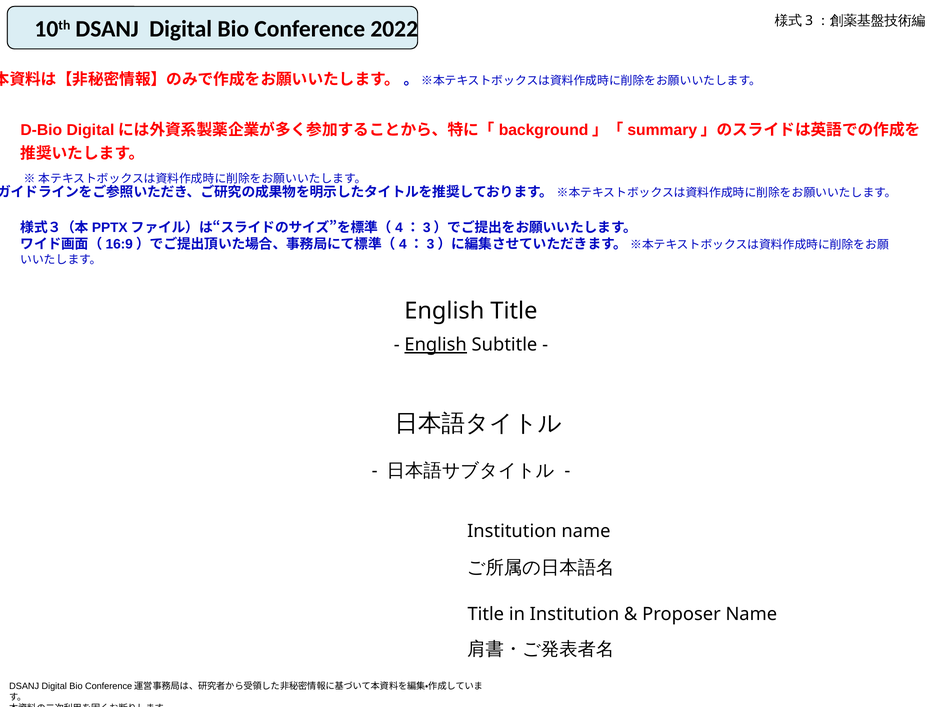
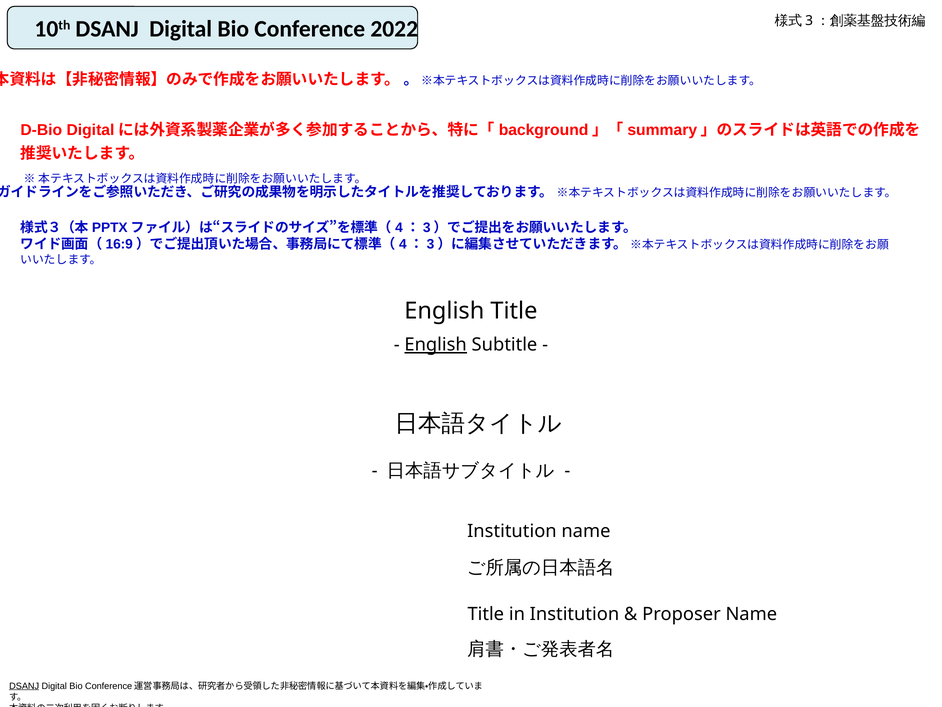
DSANJ at (24, 686) underline: none -> present
